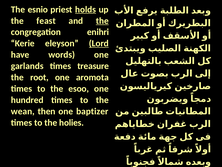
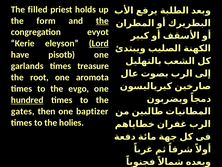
esnio: esnio -> filled
holds underline: present -> none
feast: feast -> form
enihri: enihri -> evyot
words: words -> pisotb
esoo: esoo -> evgo
hundred underline: none -> present
wean: wean -> gates
